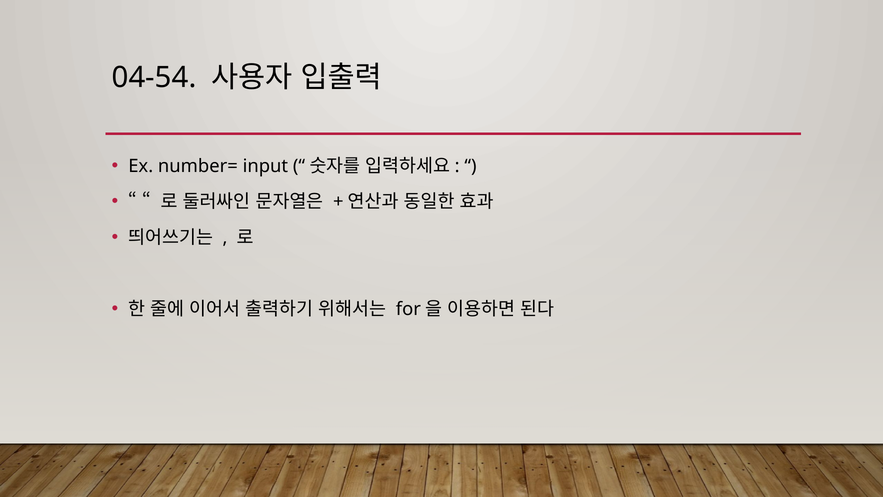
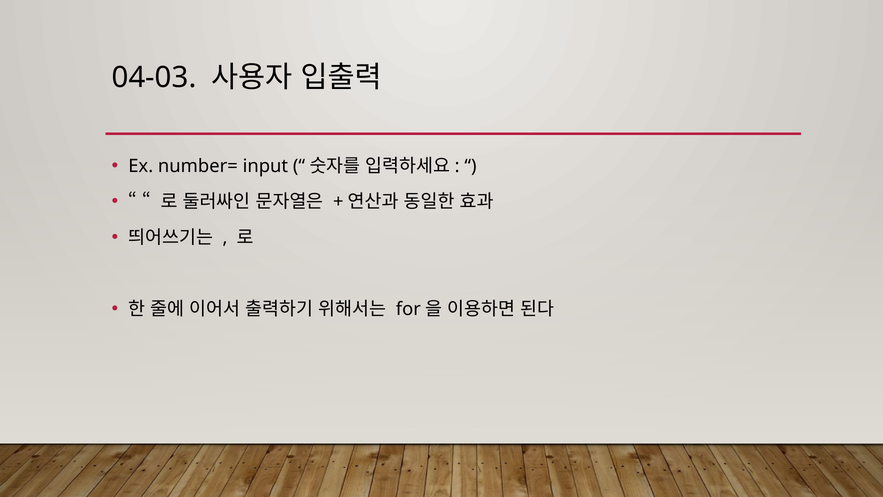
04-54: 04-54 -> 04-03
